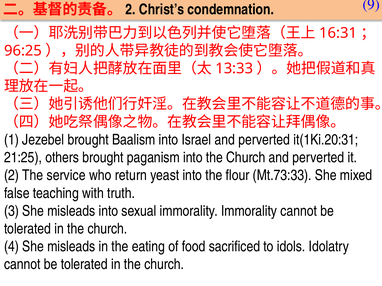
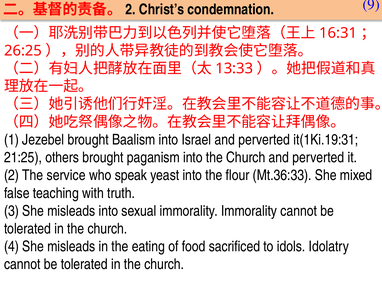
96:25: 96:25 -> 26:25
it(1Ki.20:31: it(1Ki.20:31 -> it(1Ki.19:31
return: return -> speak
Mt.73:33: Mt.73:33 -> Mt.36:33
